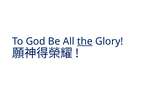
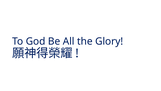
the underline: present -> none
